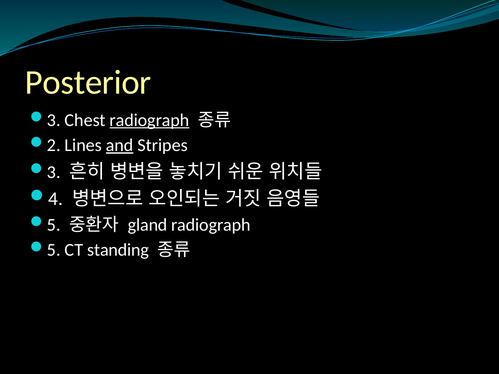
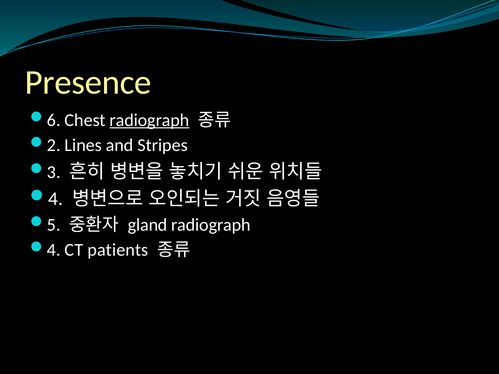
Posterior: Posterior -> Presence
3 at (54, 120): 3 -> 6
and underline: present -> none
5 at (54, 250): 5 -> 4
standing: standing -> patients
